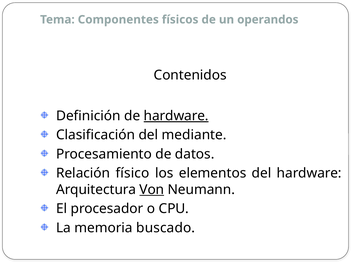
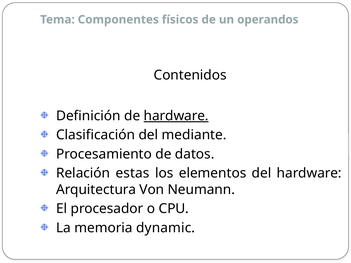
físico: físico -> estas
Von underline: present -> none
buscado: buscado -> dynamic
